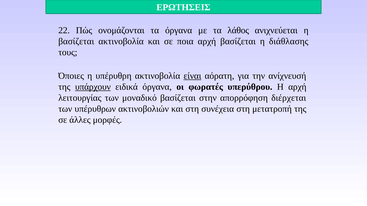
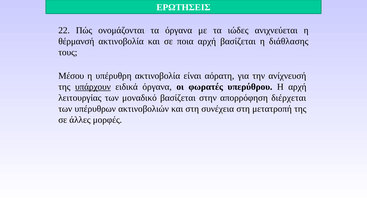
λάθος: λάθος -> ιώδες
βασίζεται at (76, 42): βασίζεται -> θέρμανσή
Όποιες: Όποιες -> Μέσου
είναι underline: present -> none
